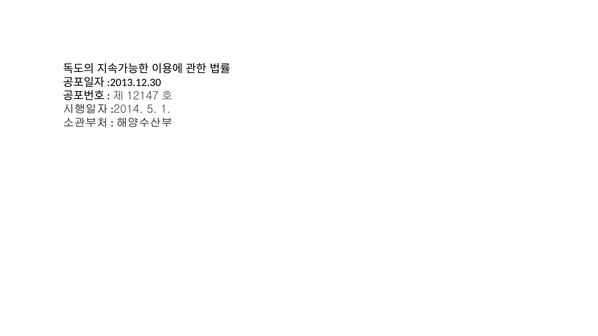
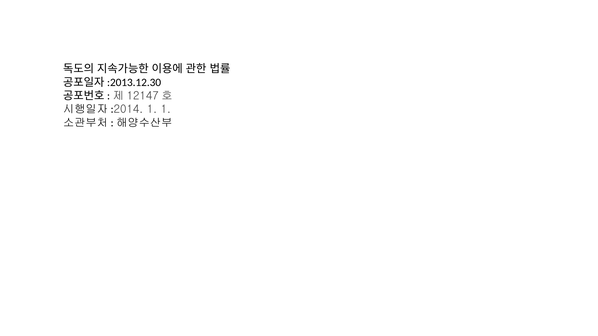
5 at (152, 109): 5 -> 1
